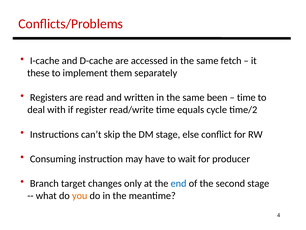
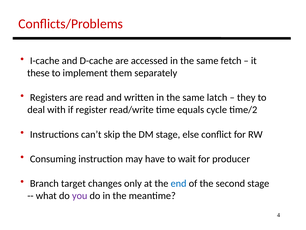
been: been -> latch
time at (246, 97): time -> they
you colour: orange -> purple
